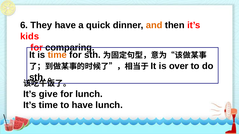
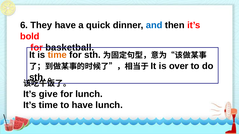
and colour: orange -> blue
kids: kids -> bold
comparing: comparing -> basketball
